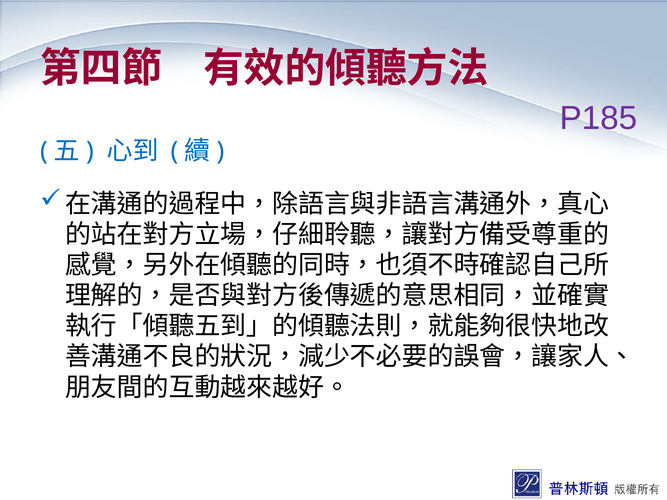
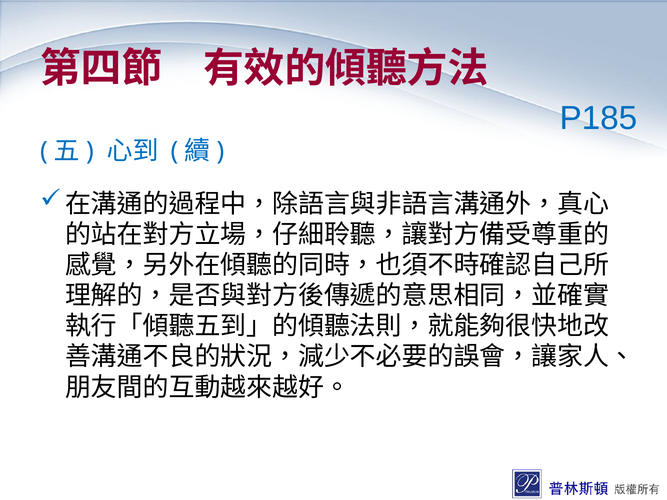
P185 colour: purple -> blue
